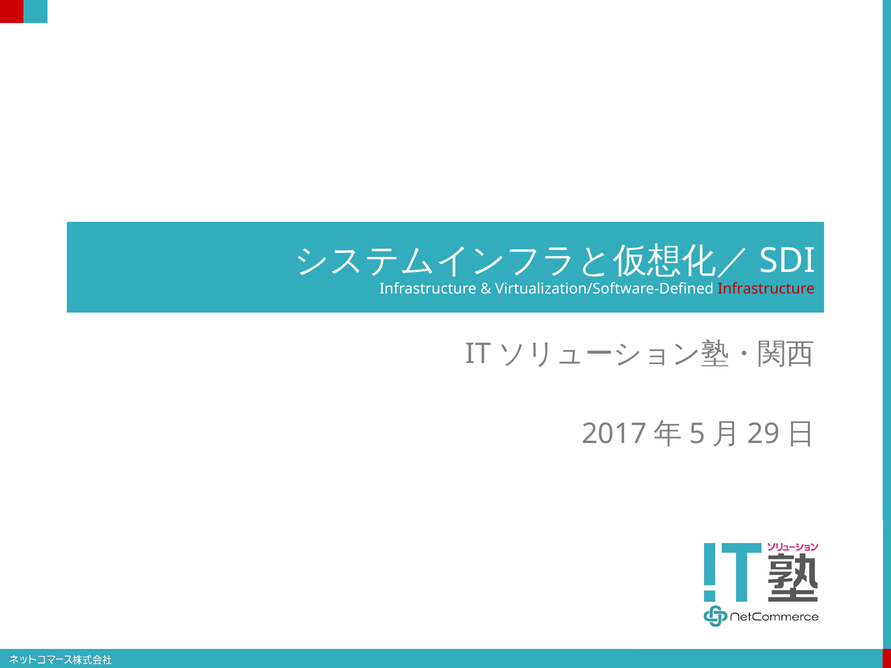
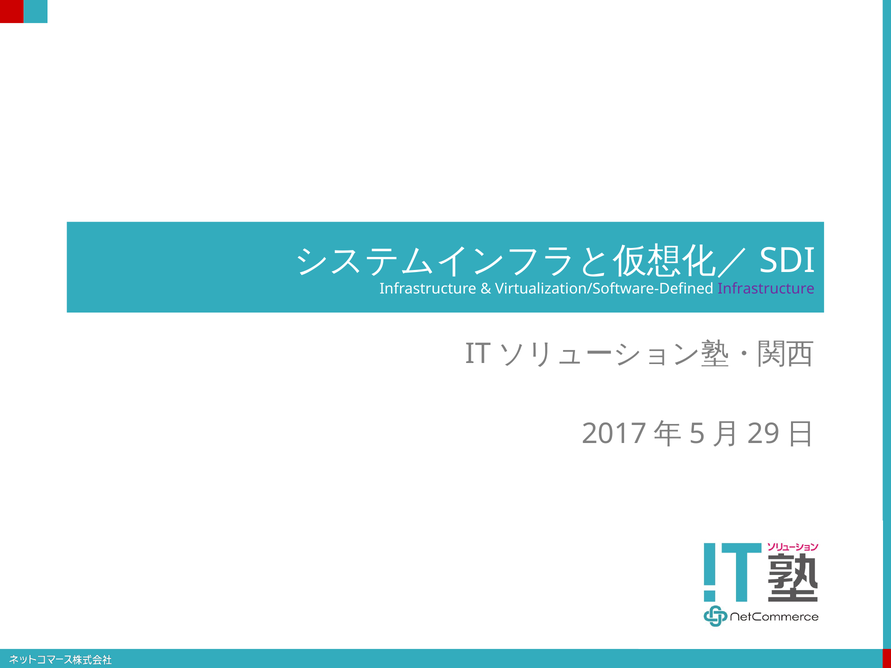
Infrastructure at (766, 289) colour: red -> purple
